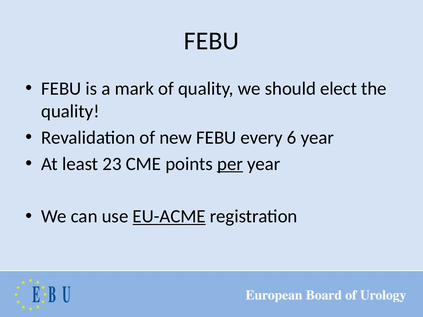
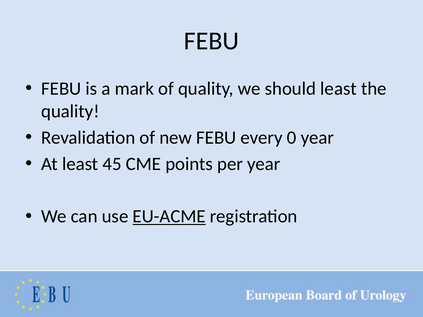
should elect: elect -> least
6: 6 -> 0
23: 23 -> 45
per underline: present -> none
